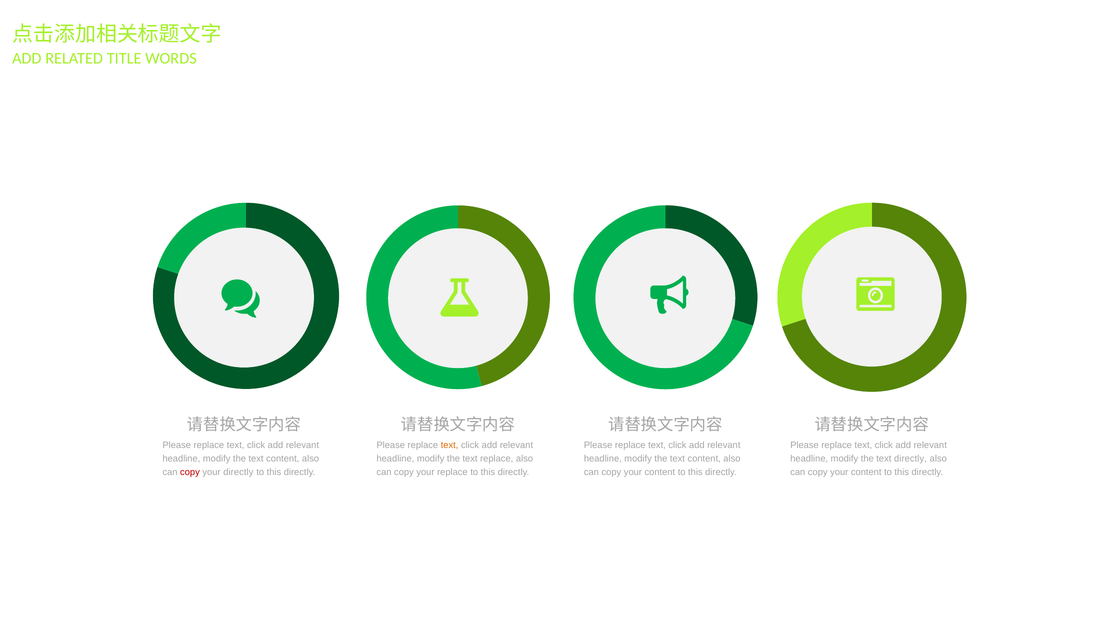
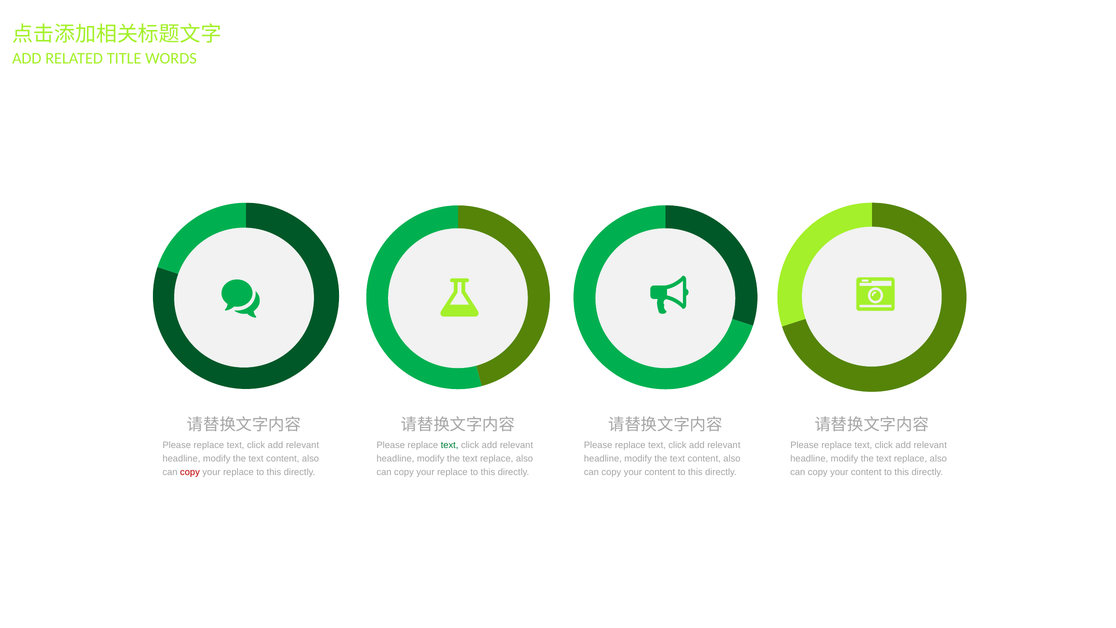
text at (450, 445) colour: orange -> green
directly at (910, 459): directly -> replace
directly at (238, 472): directly -> replace
